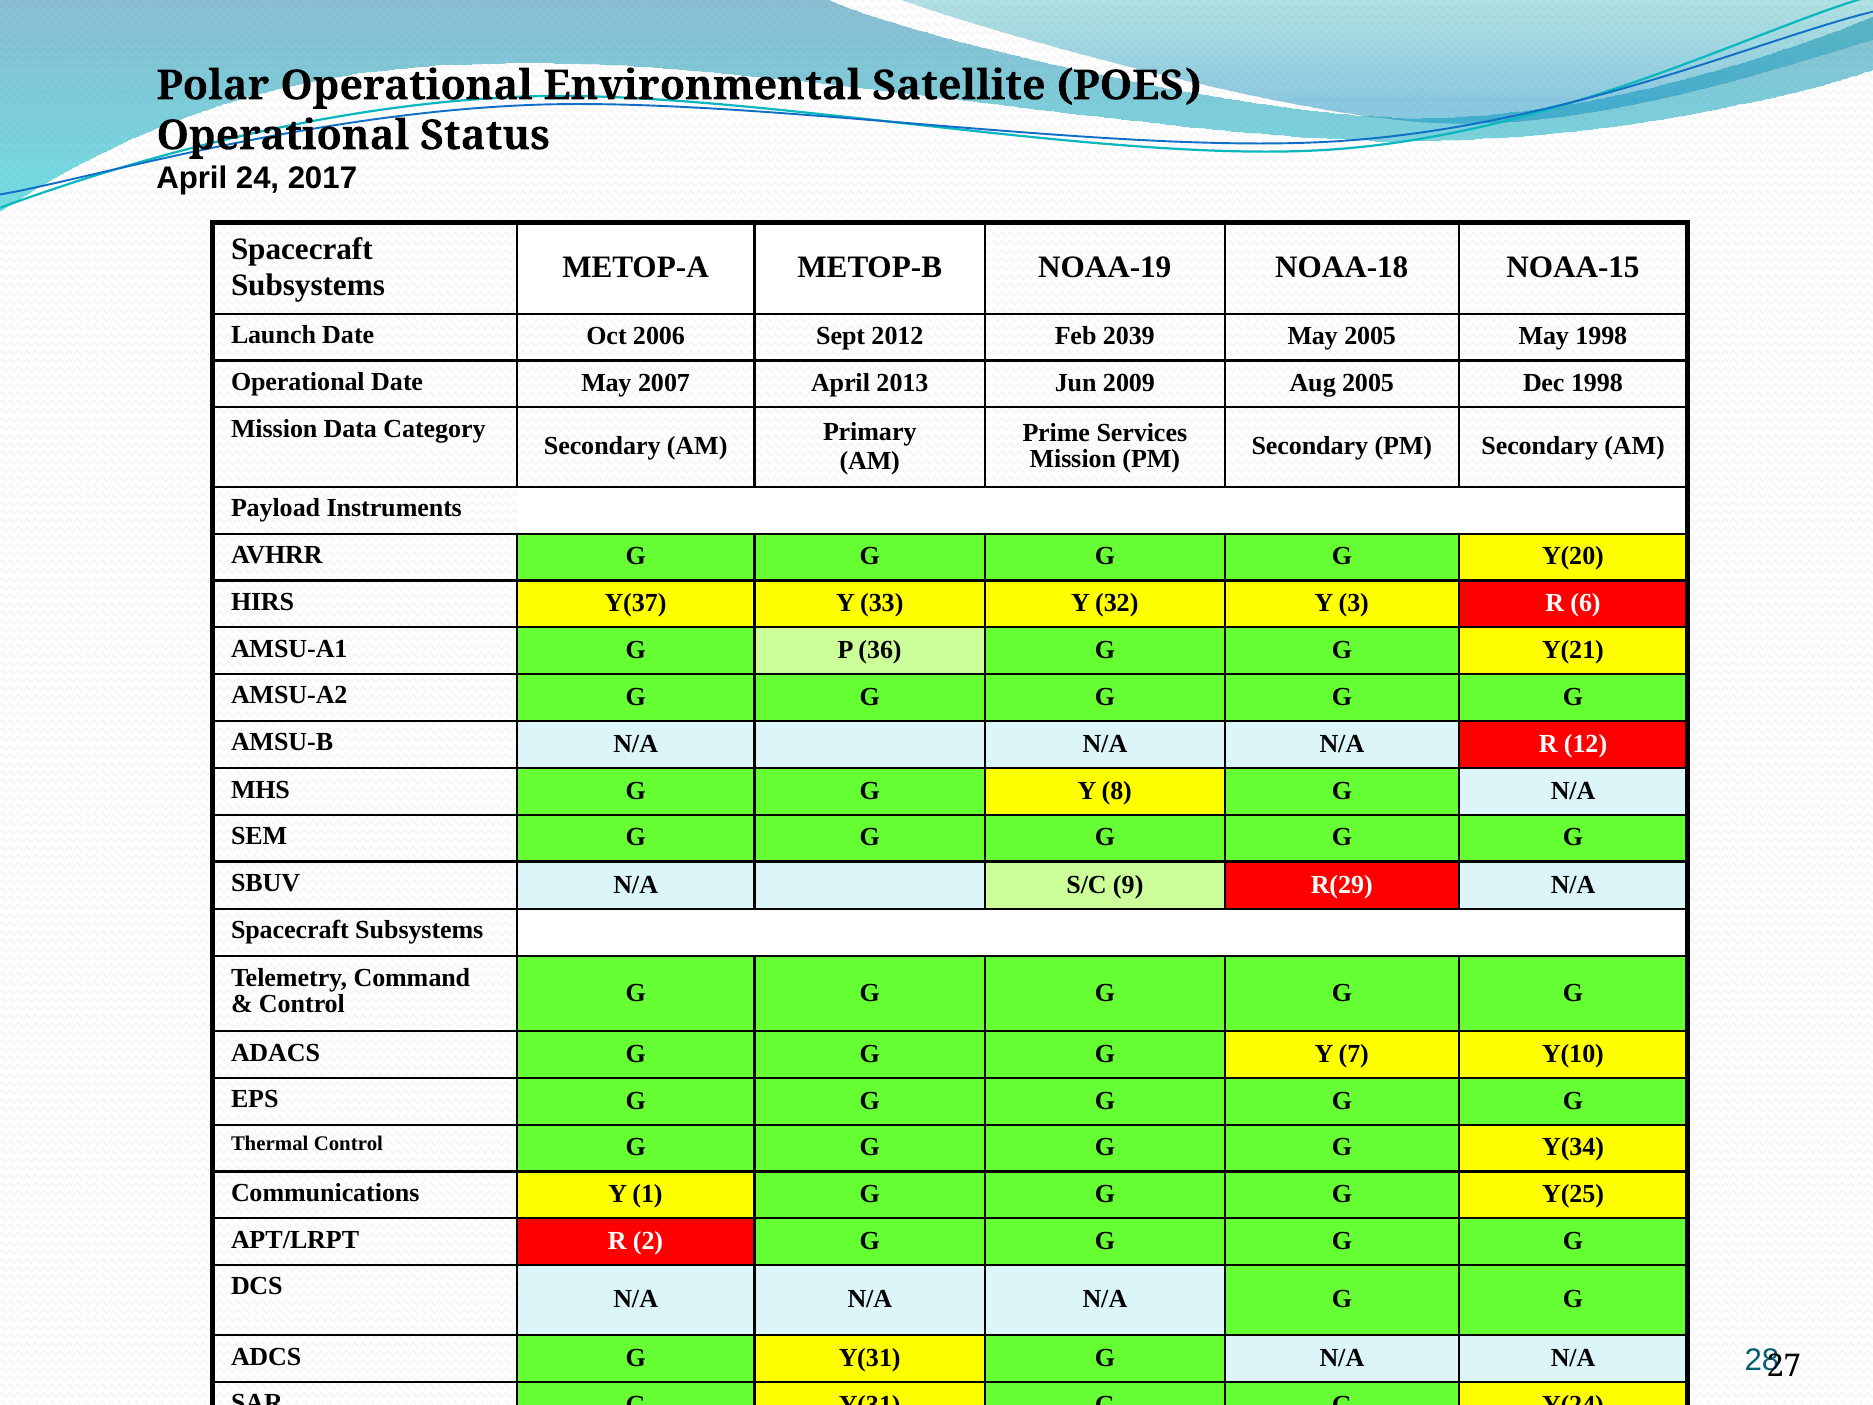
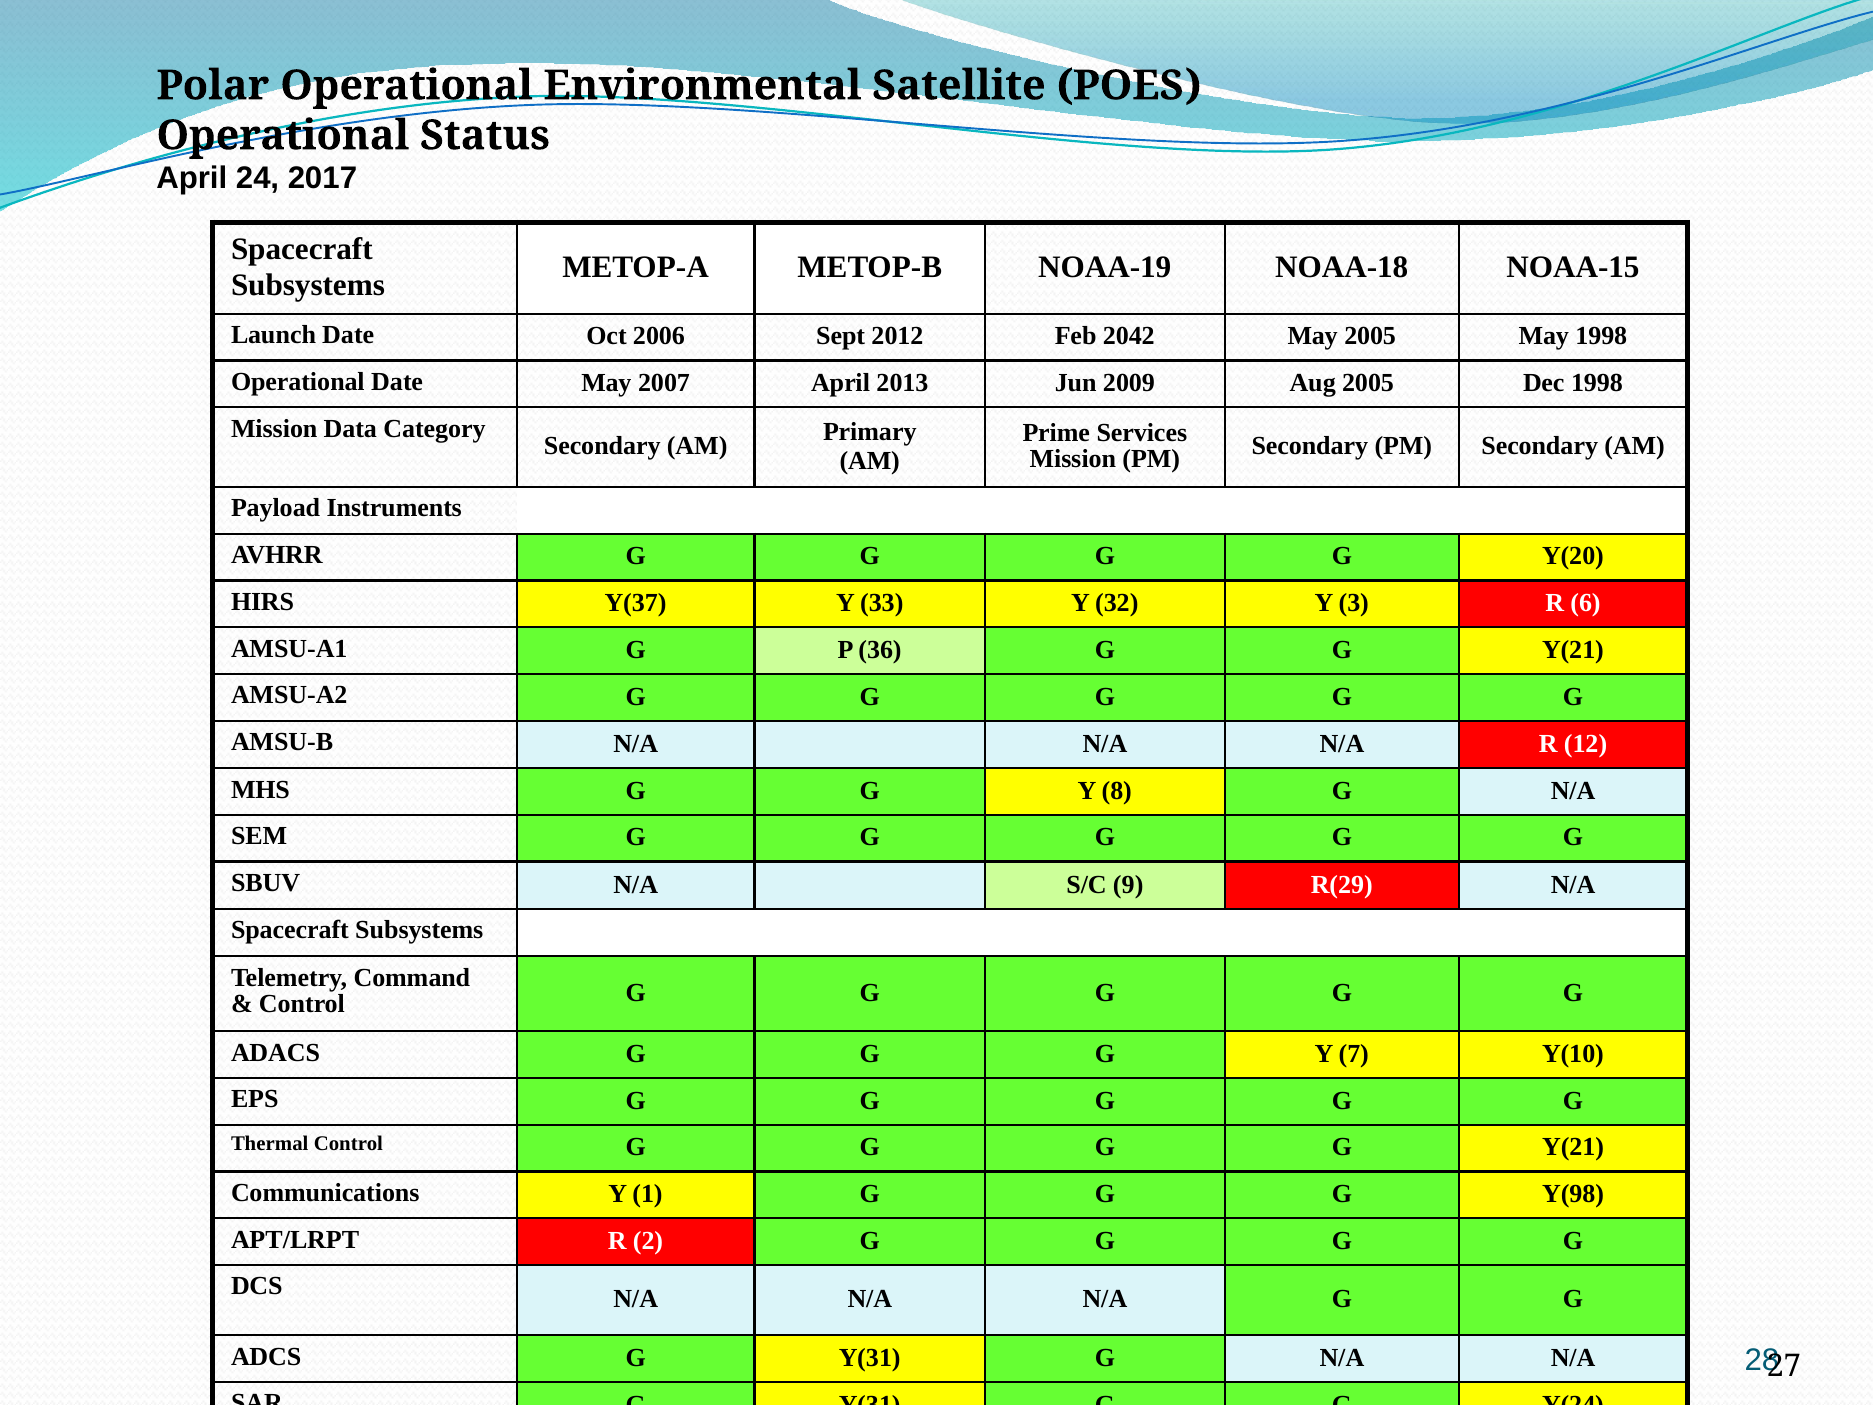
2039: 2039 -> 2042
G G G Y(34: Y(34 -> Y(21
Y(25: Y(25 -> Y(98
